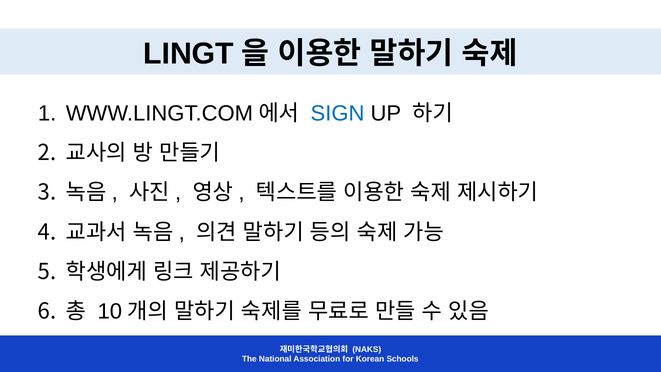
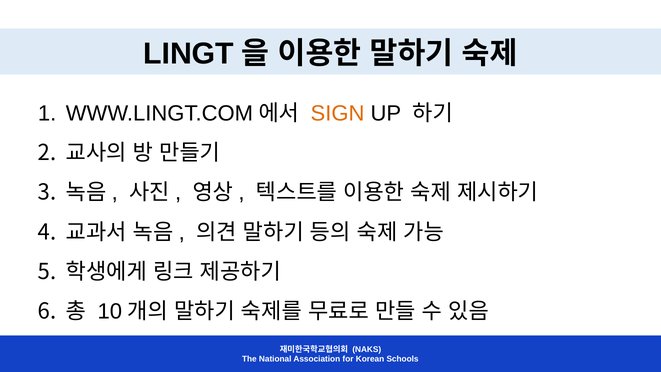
SIGN colour: blue -> orange
